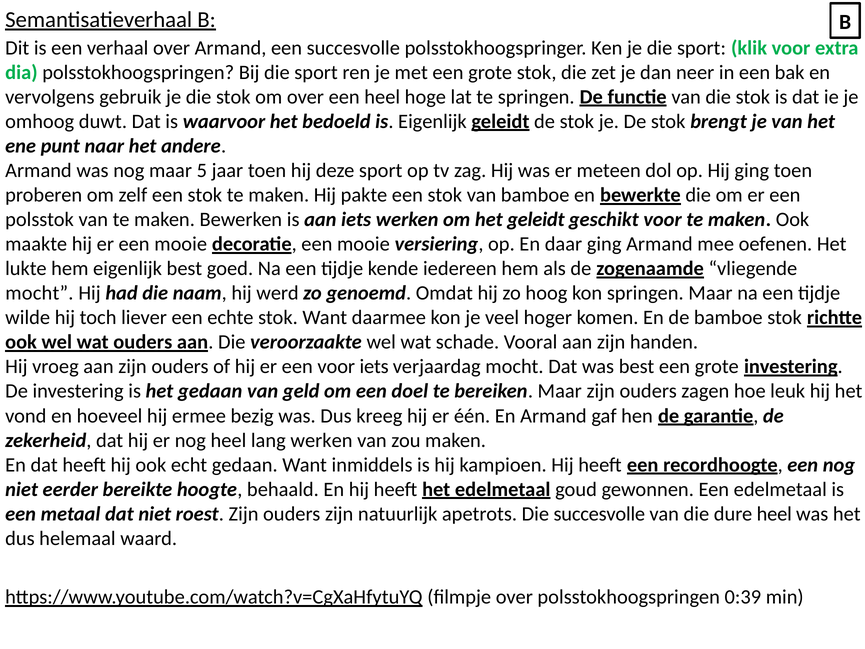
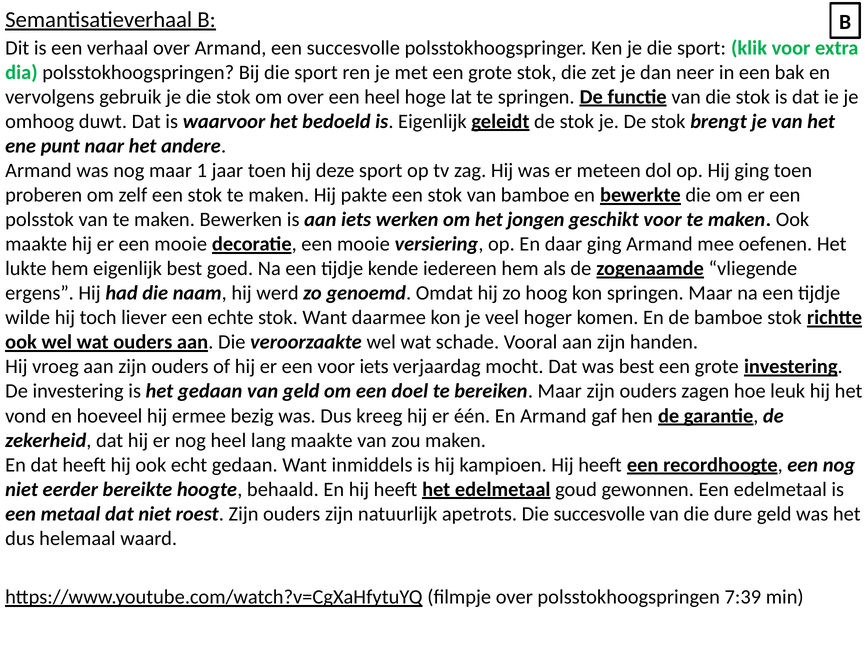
5: 5 -> 1
het geleidt: geleidt -> jongen
mocht at (39, 293): mocht -> ergens
lang werken: werken -> maakte
dure heel: heel -> geld
0:39: 0:39 -> 7:39
